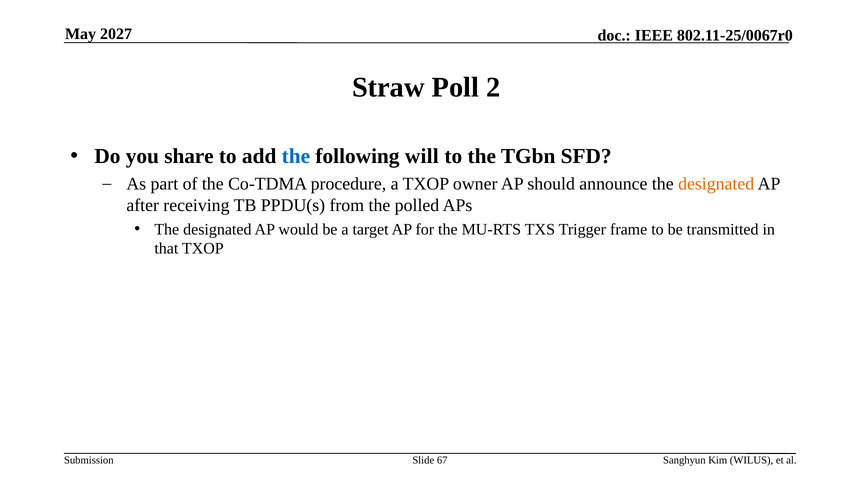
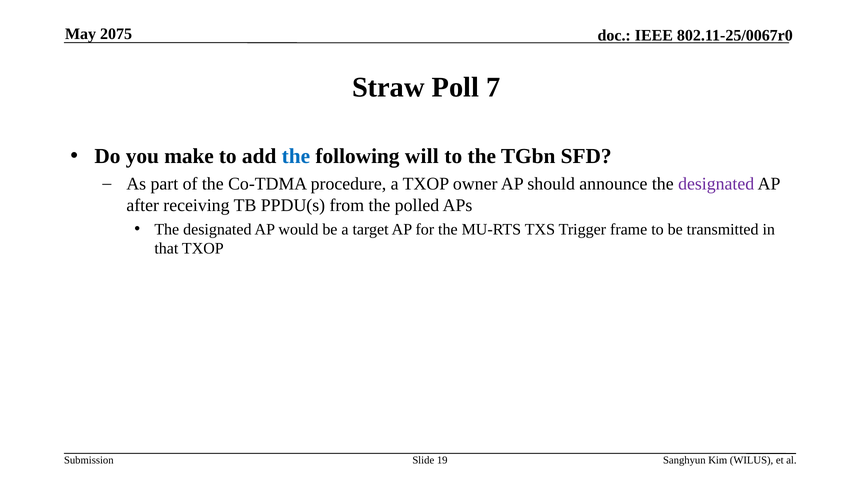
2027: 2027 -> 2075
2: 2 -> 7
share: share -> make
designated at (716, 184) colour: orange -> purple
67: 67 -> 19
